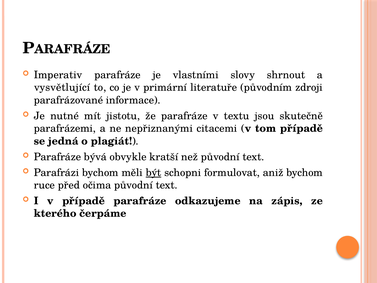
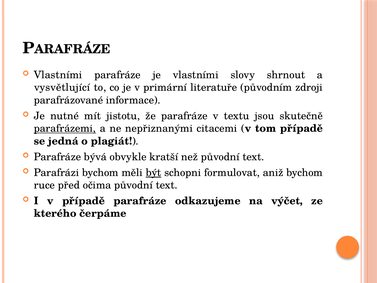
Imperativ at (58, 75): Imperativ -> Vlastními
parafrázemi underline: none -> present
zápis: zápis -> výčet
